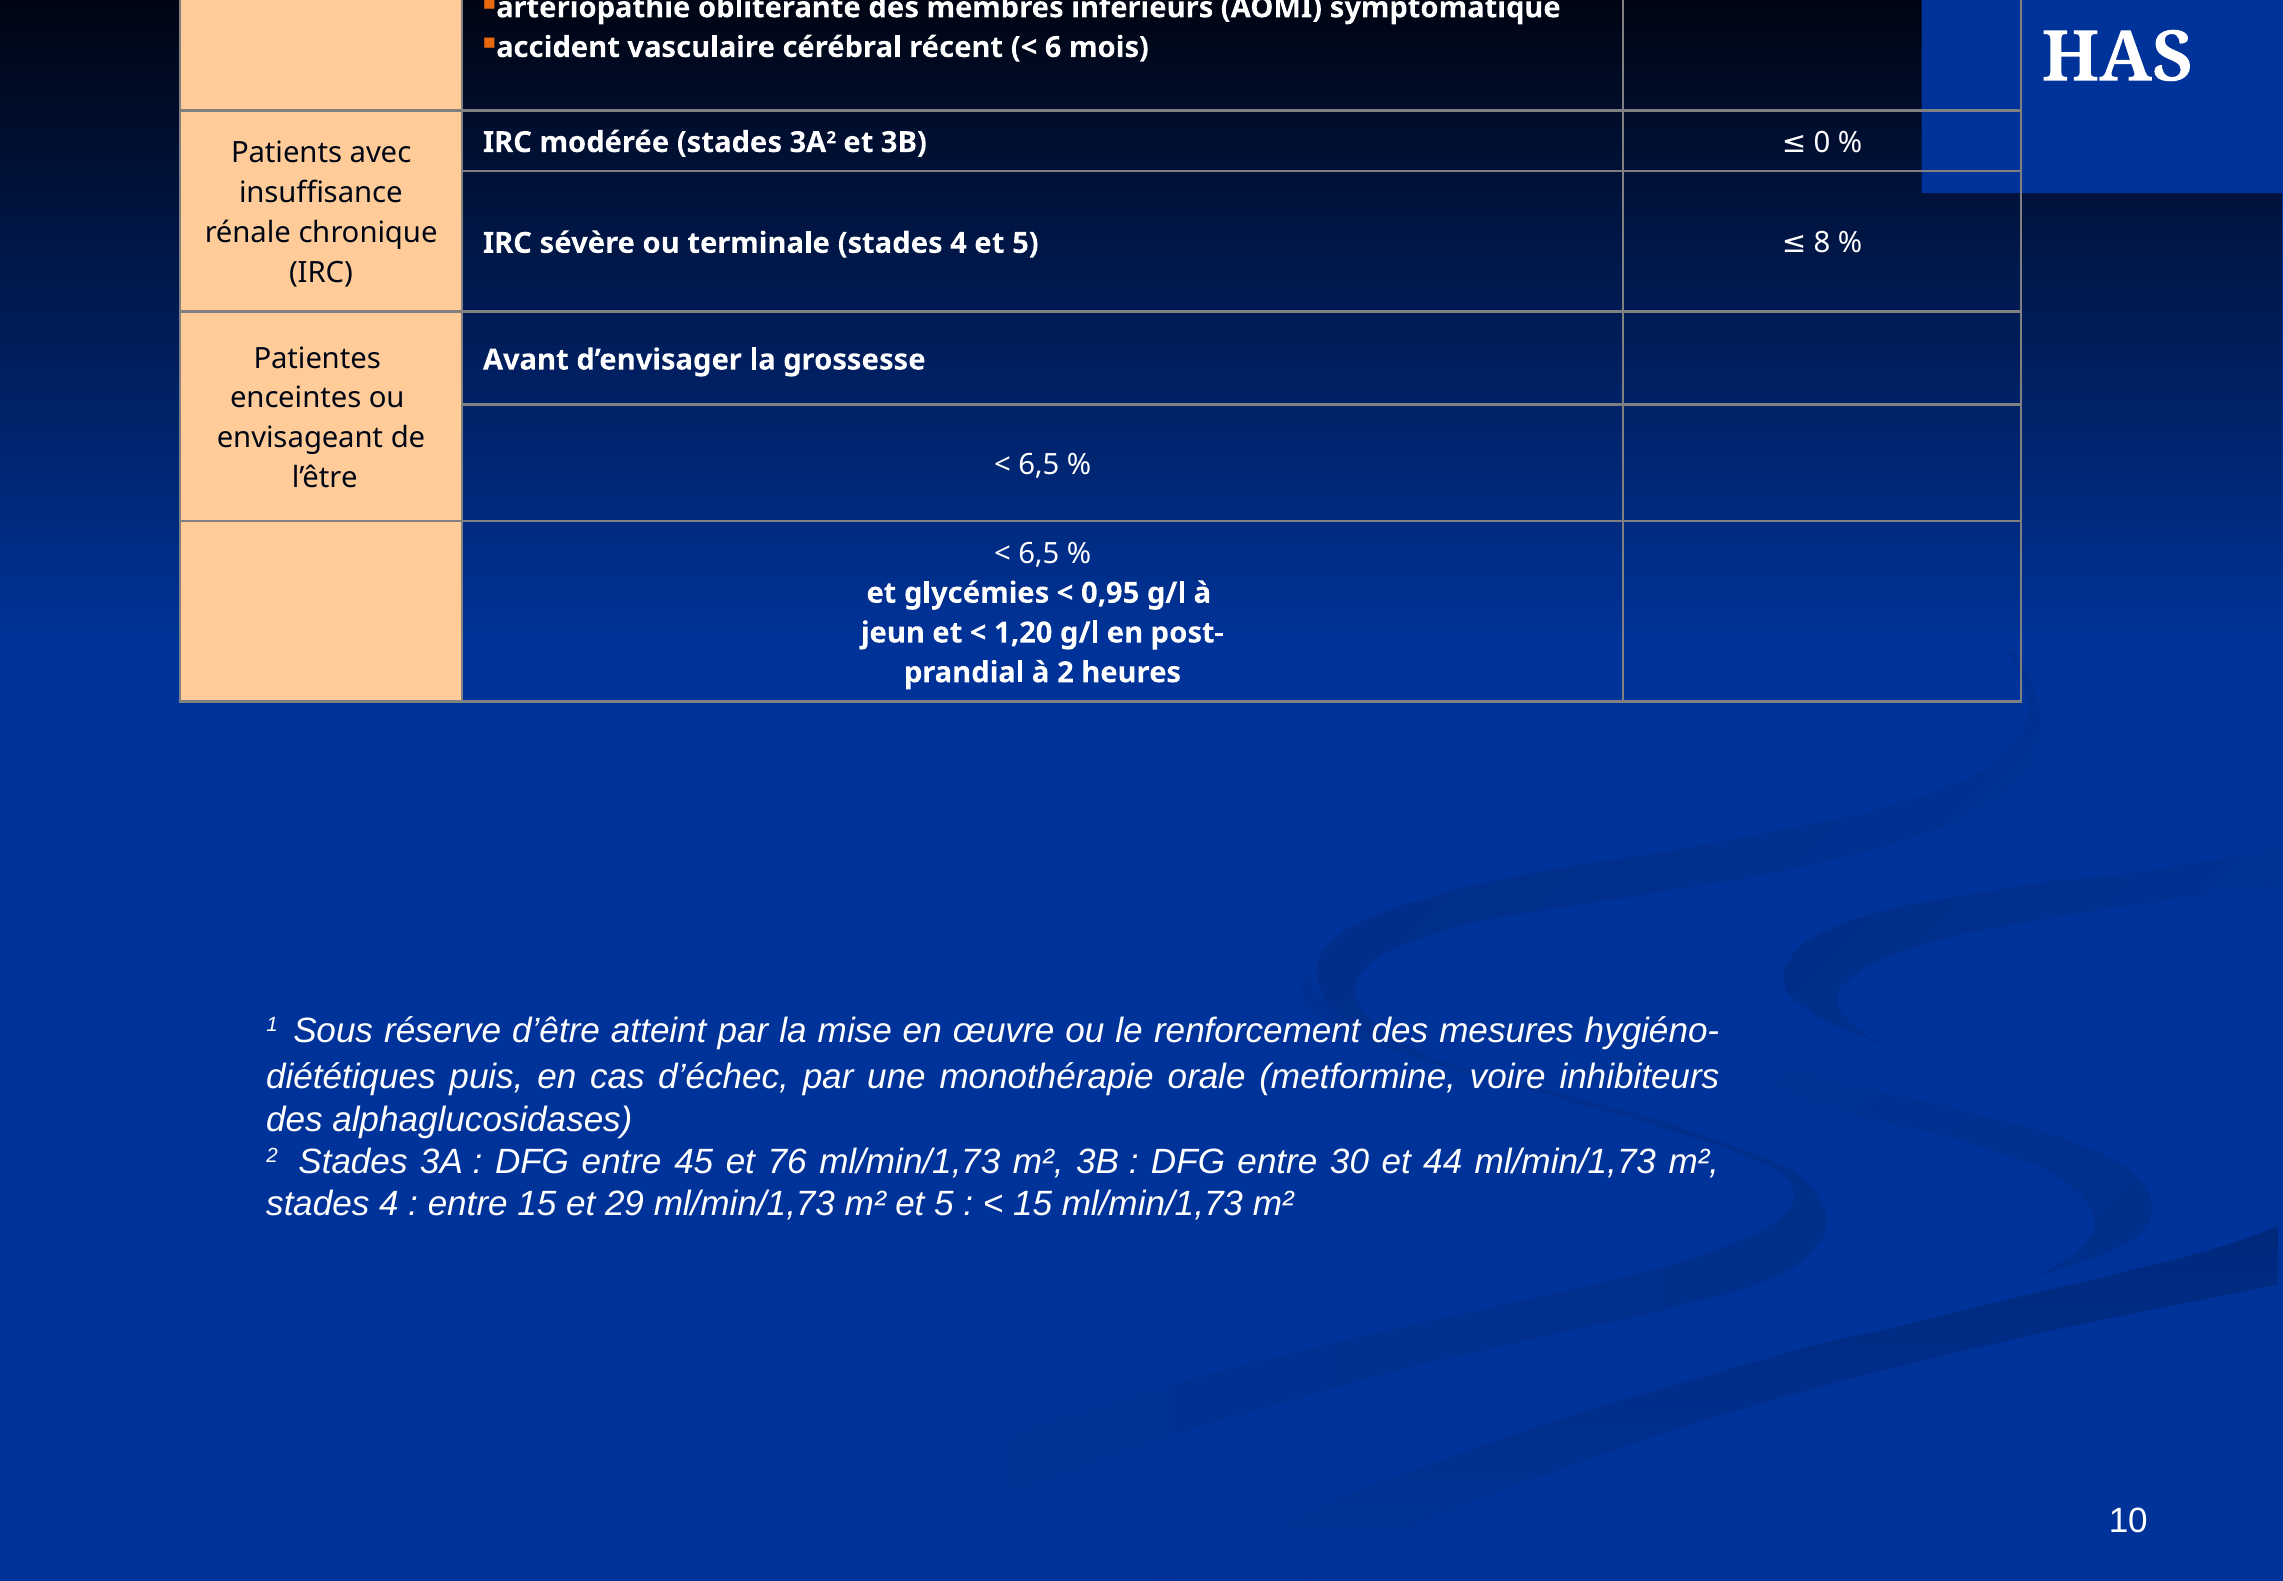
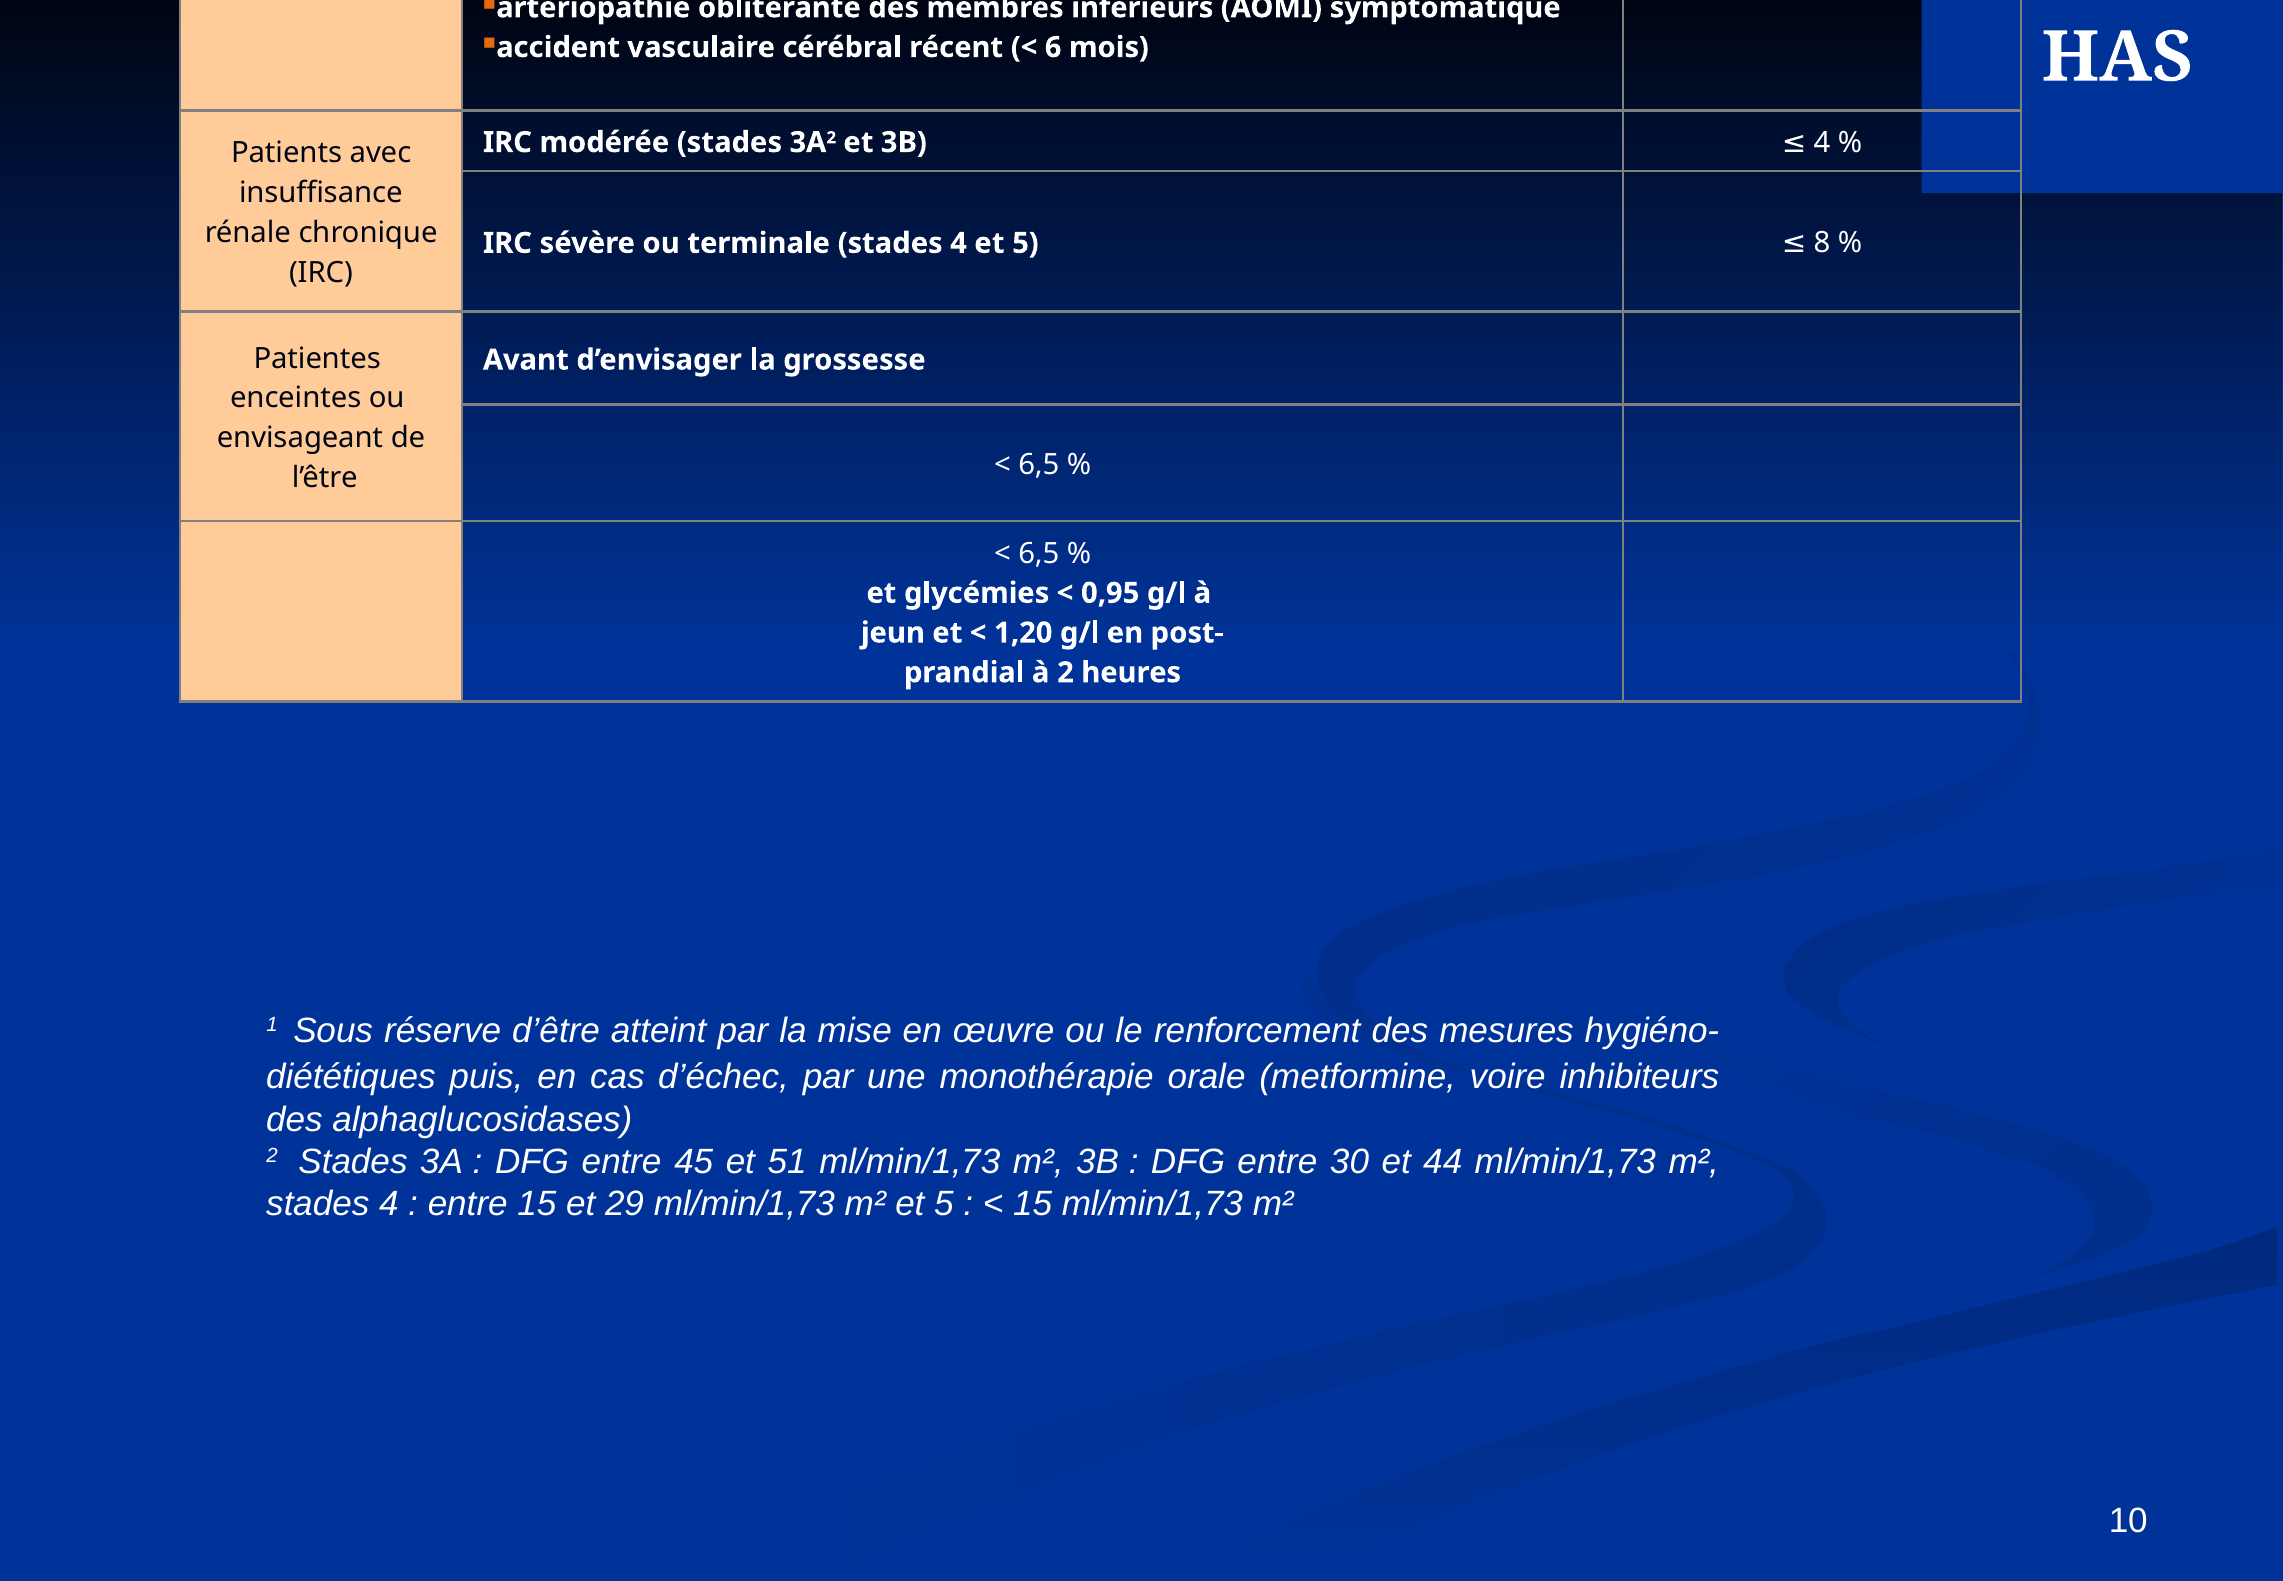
0 at (1822, 142): 0 -> 4
76: 76 -> 51
